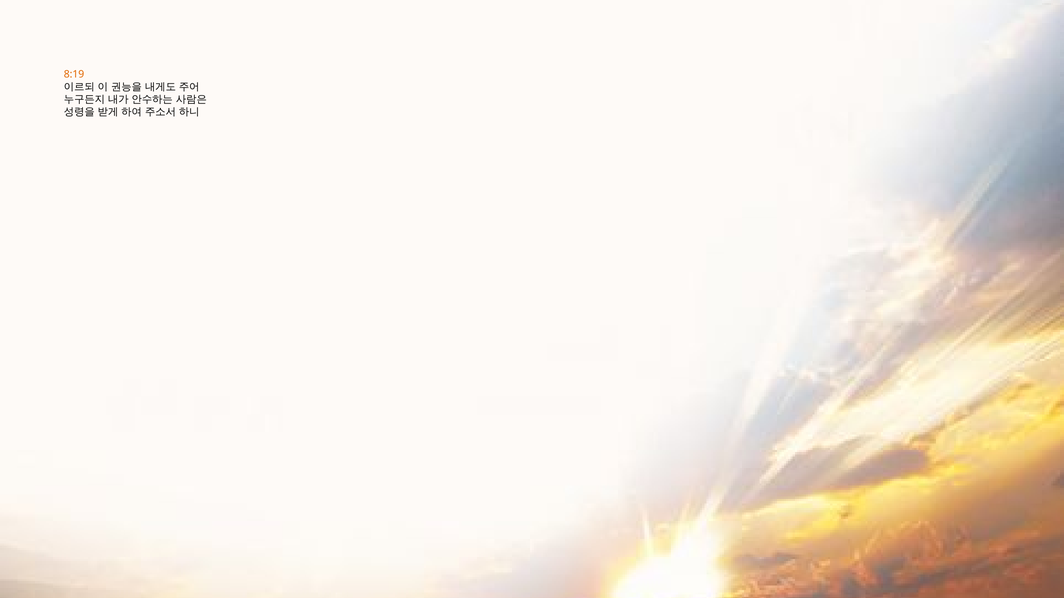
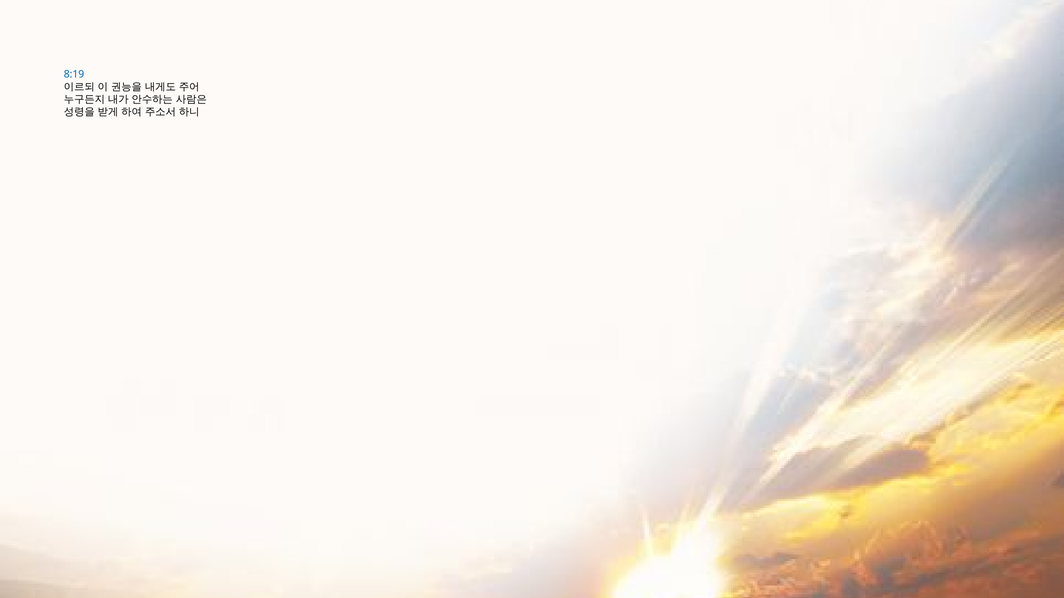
8:19 colour: orange -> blue
